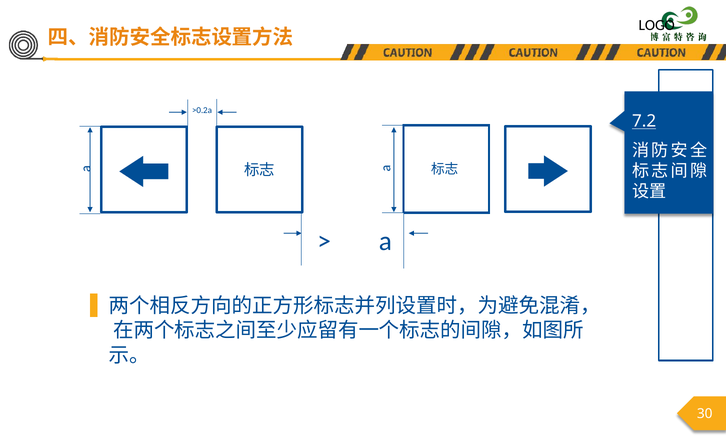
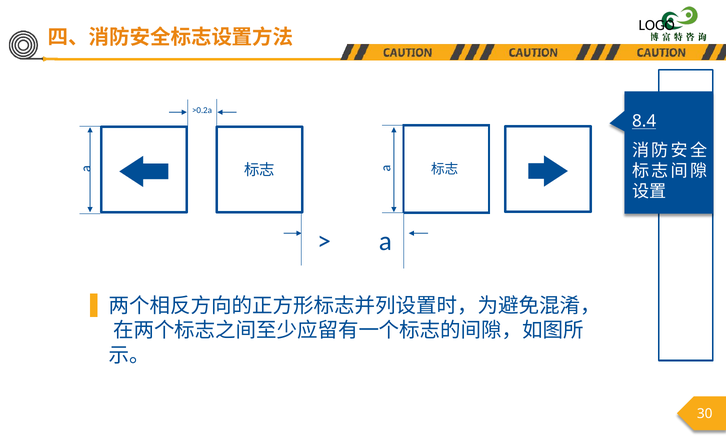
7.2: 7.2 -> 8.4
